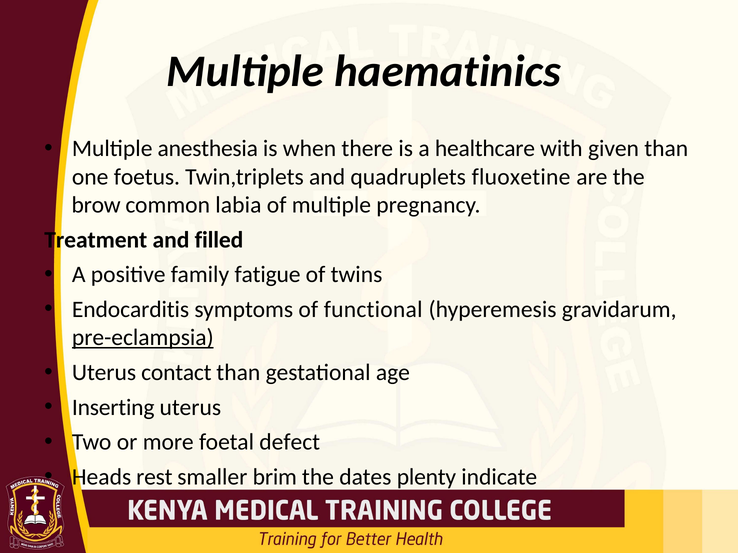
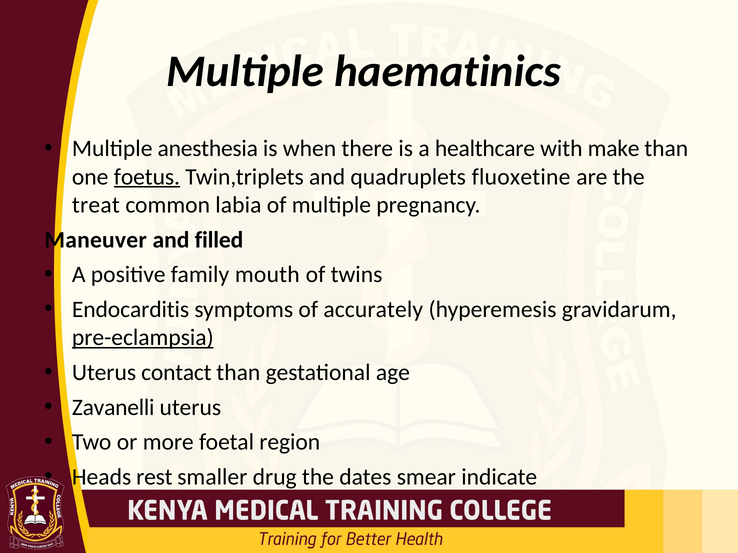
given: given -> make
foetus underline: none -> present
brow: brow -> treat
Treatment: Treatment -> Maneuver
fatigue: fatigue -> mouth
functional: functional -> accurately
Inserting: Inserting -> Zavanelli
defect: defect -> region
brim: brim -> drug
plenty: plenty -> smear
